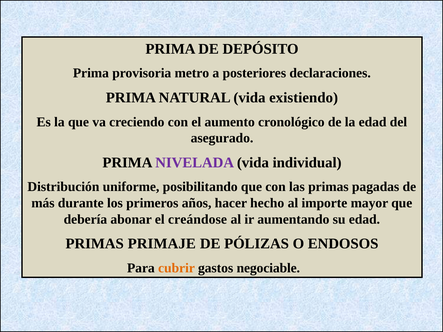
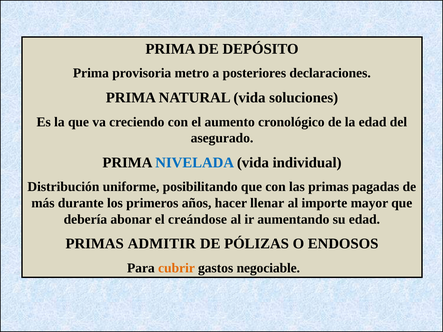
existiendo: existiendo -> soluciones
NIVELADA colour: purple -> blue
hecho: hecho -> llenar
PRIMAJE: PRIMAJE -> ADMITIR
